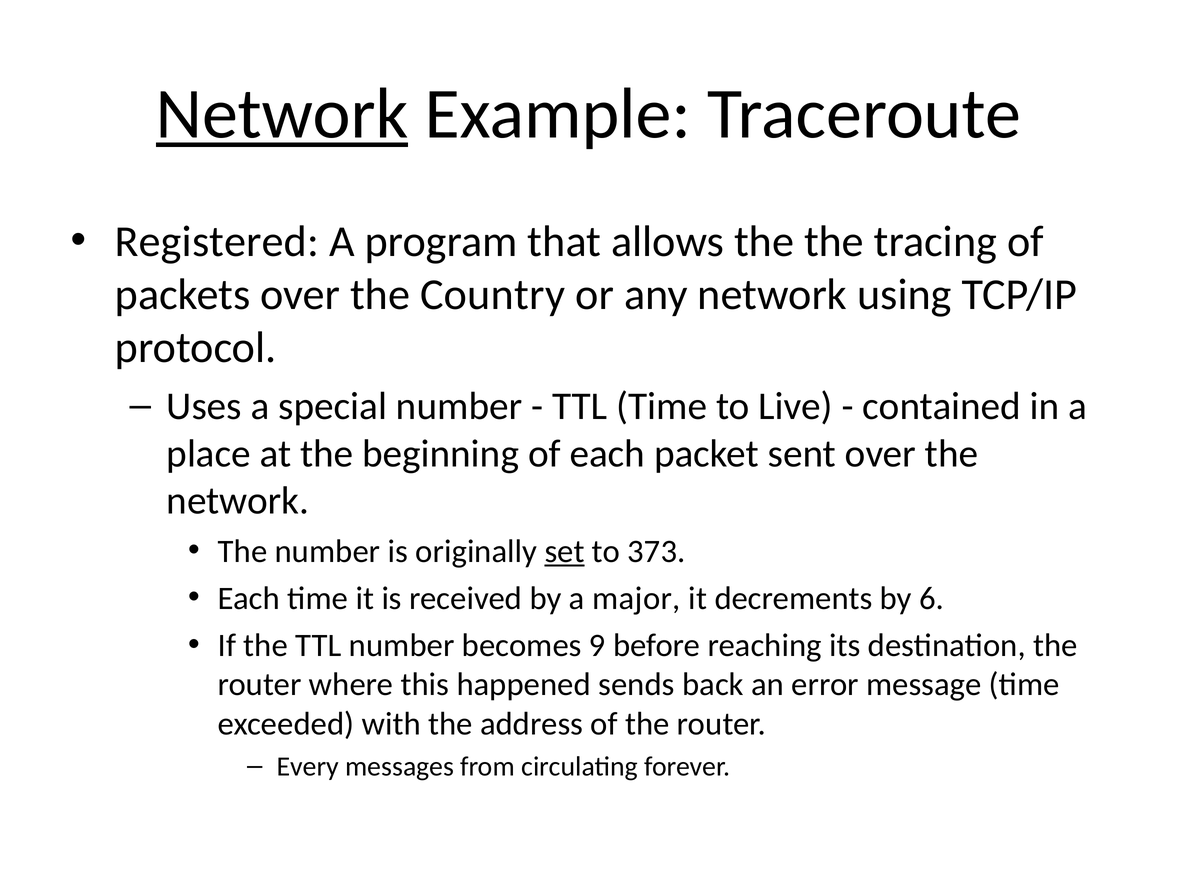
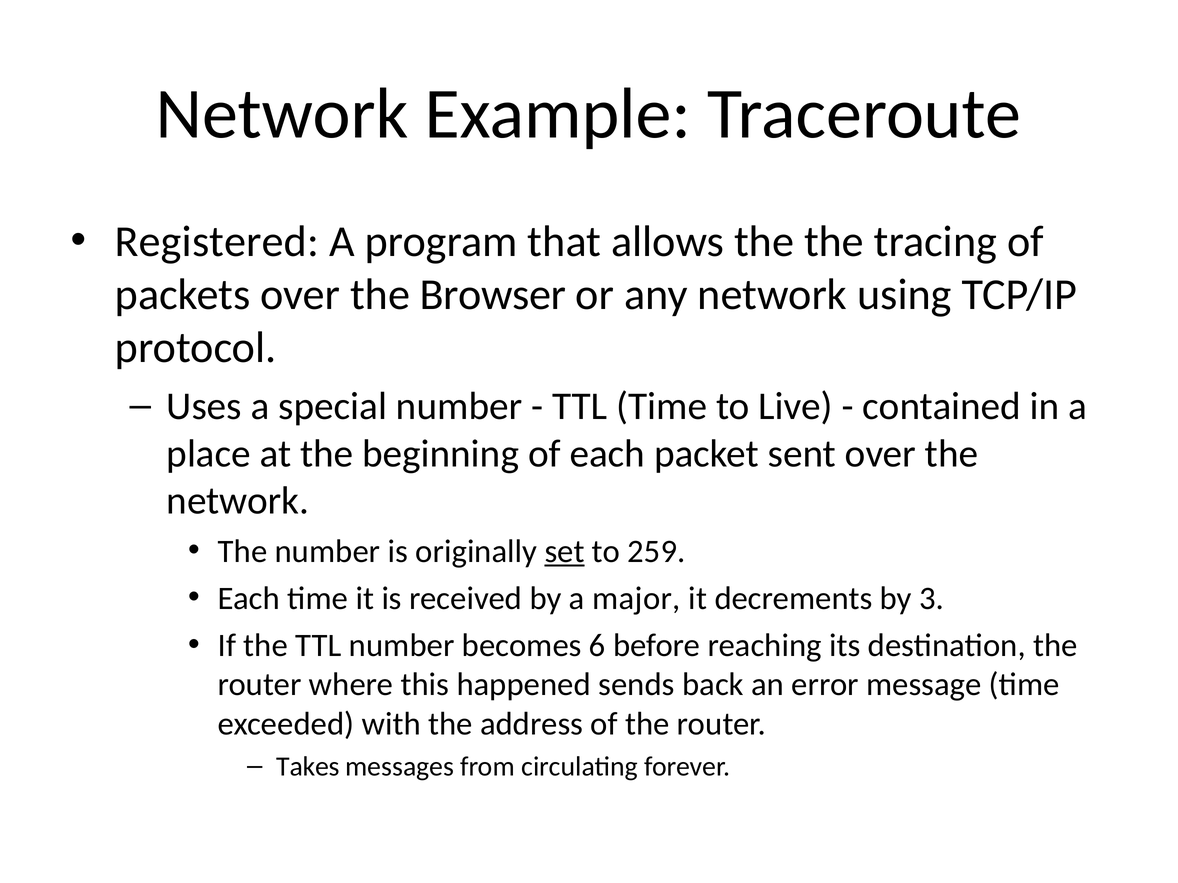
Network at (282, 114) underline: present -> none
Country: Country -> Browser
373: 373 -> 259
6: 6 -> 3
9: 9 -> 6
Every: Every -> Takes
